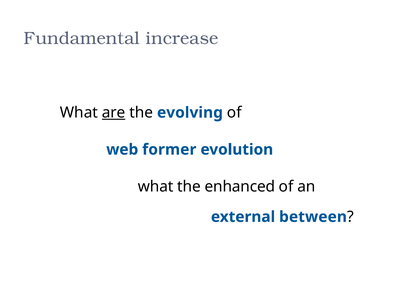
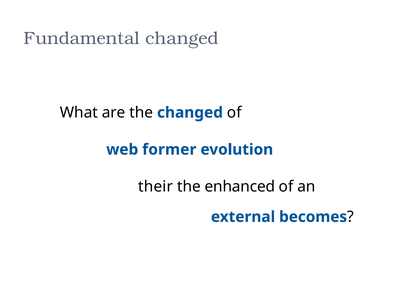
Fundamental increase: increase -> changed
are underline: present -> none
the evolving: evolving -> changed
what at (156, 187): what -> their
between: between -> becomes
